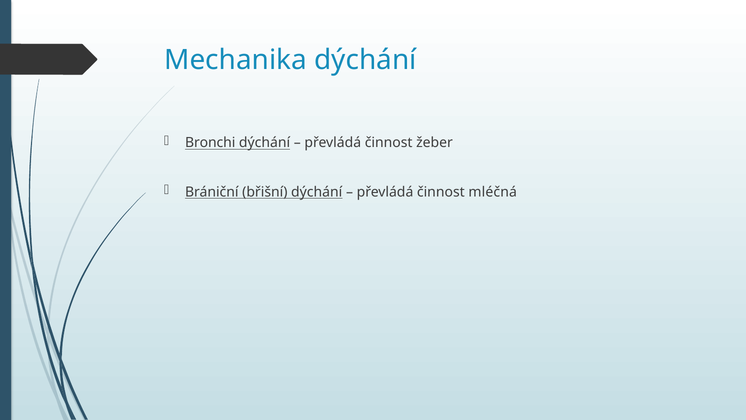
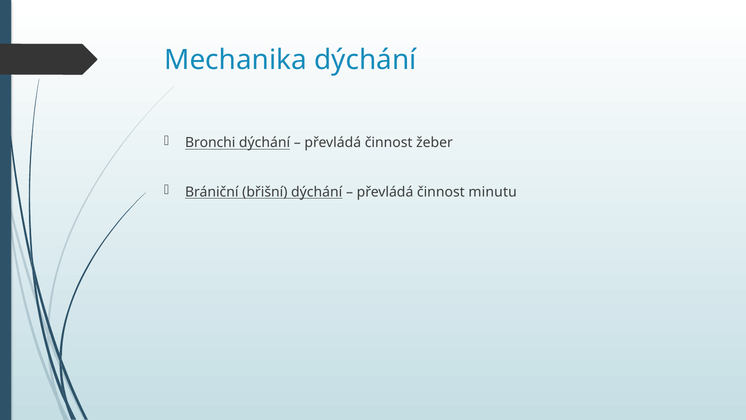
mléčná: mléčná -> minutu
